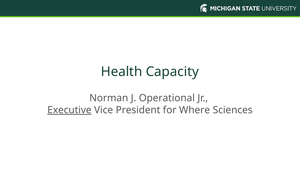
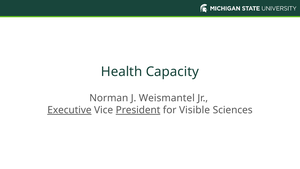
Operational: Operational -> Weismantel
President underline: none -> present
Where: Where -> Visible
